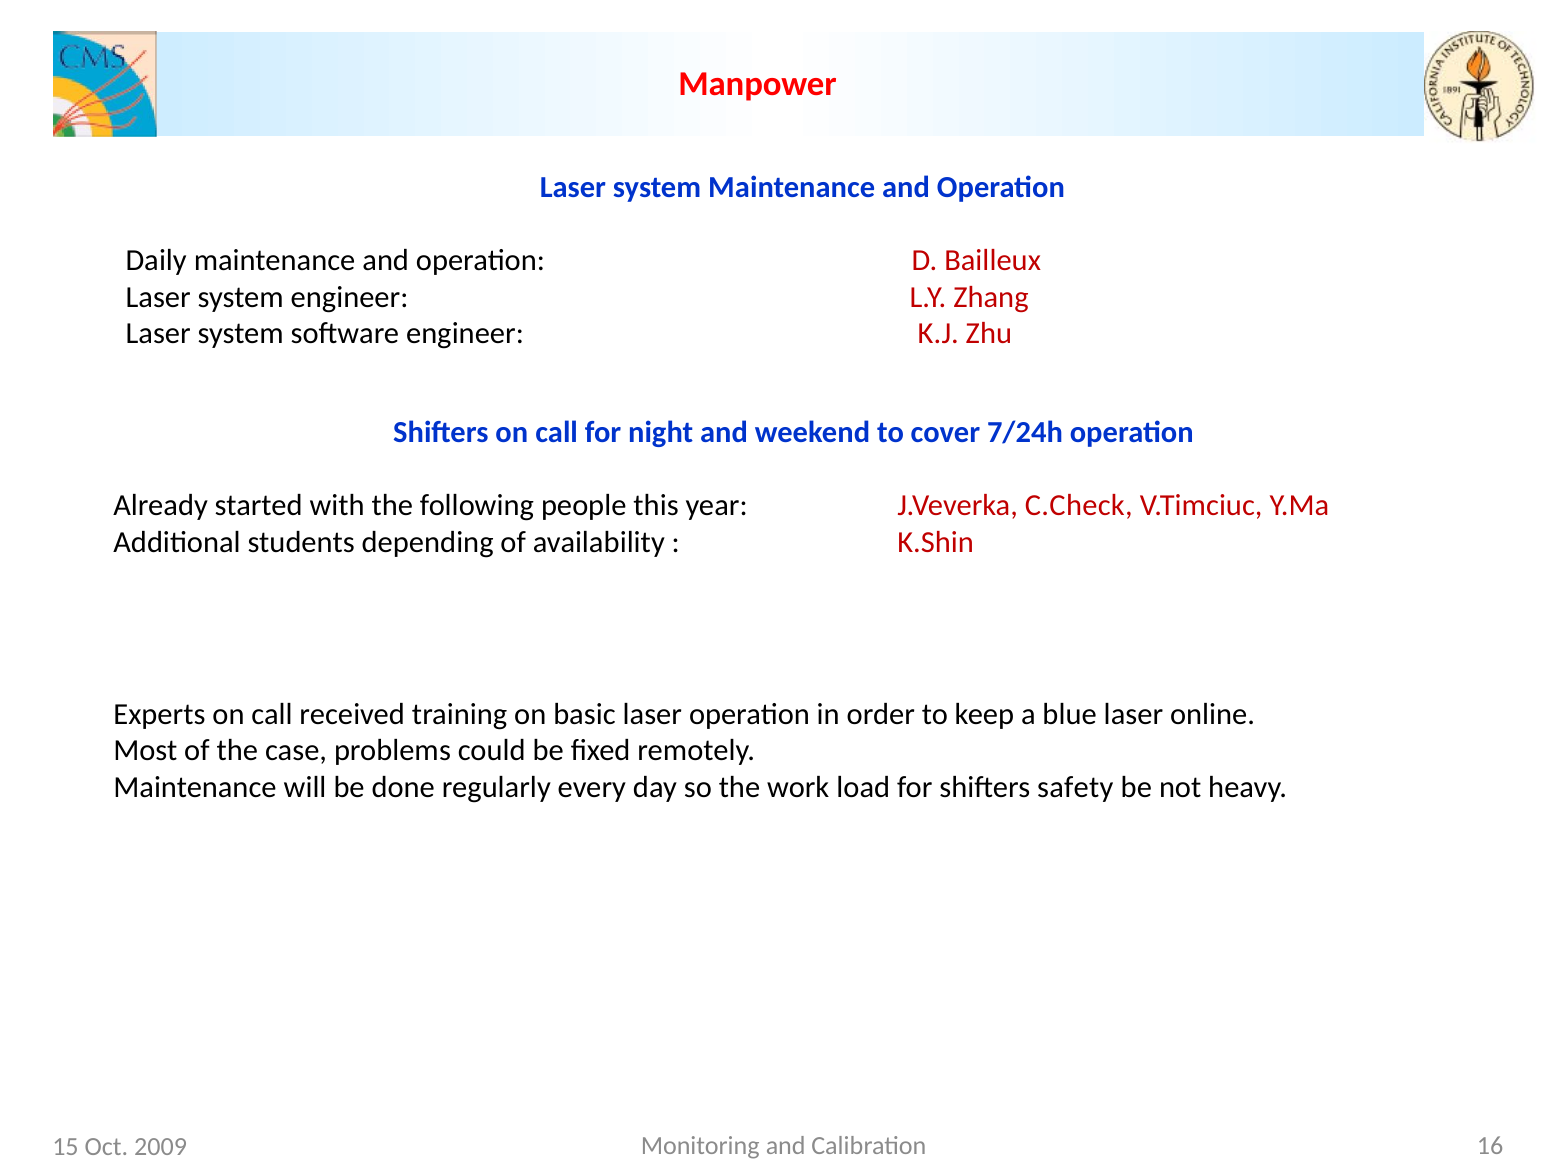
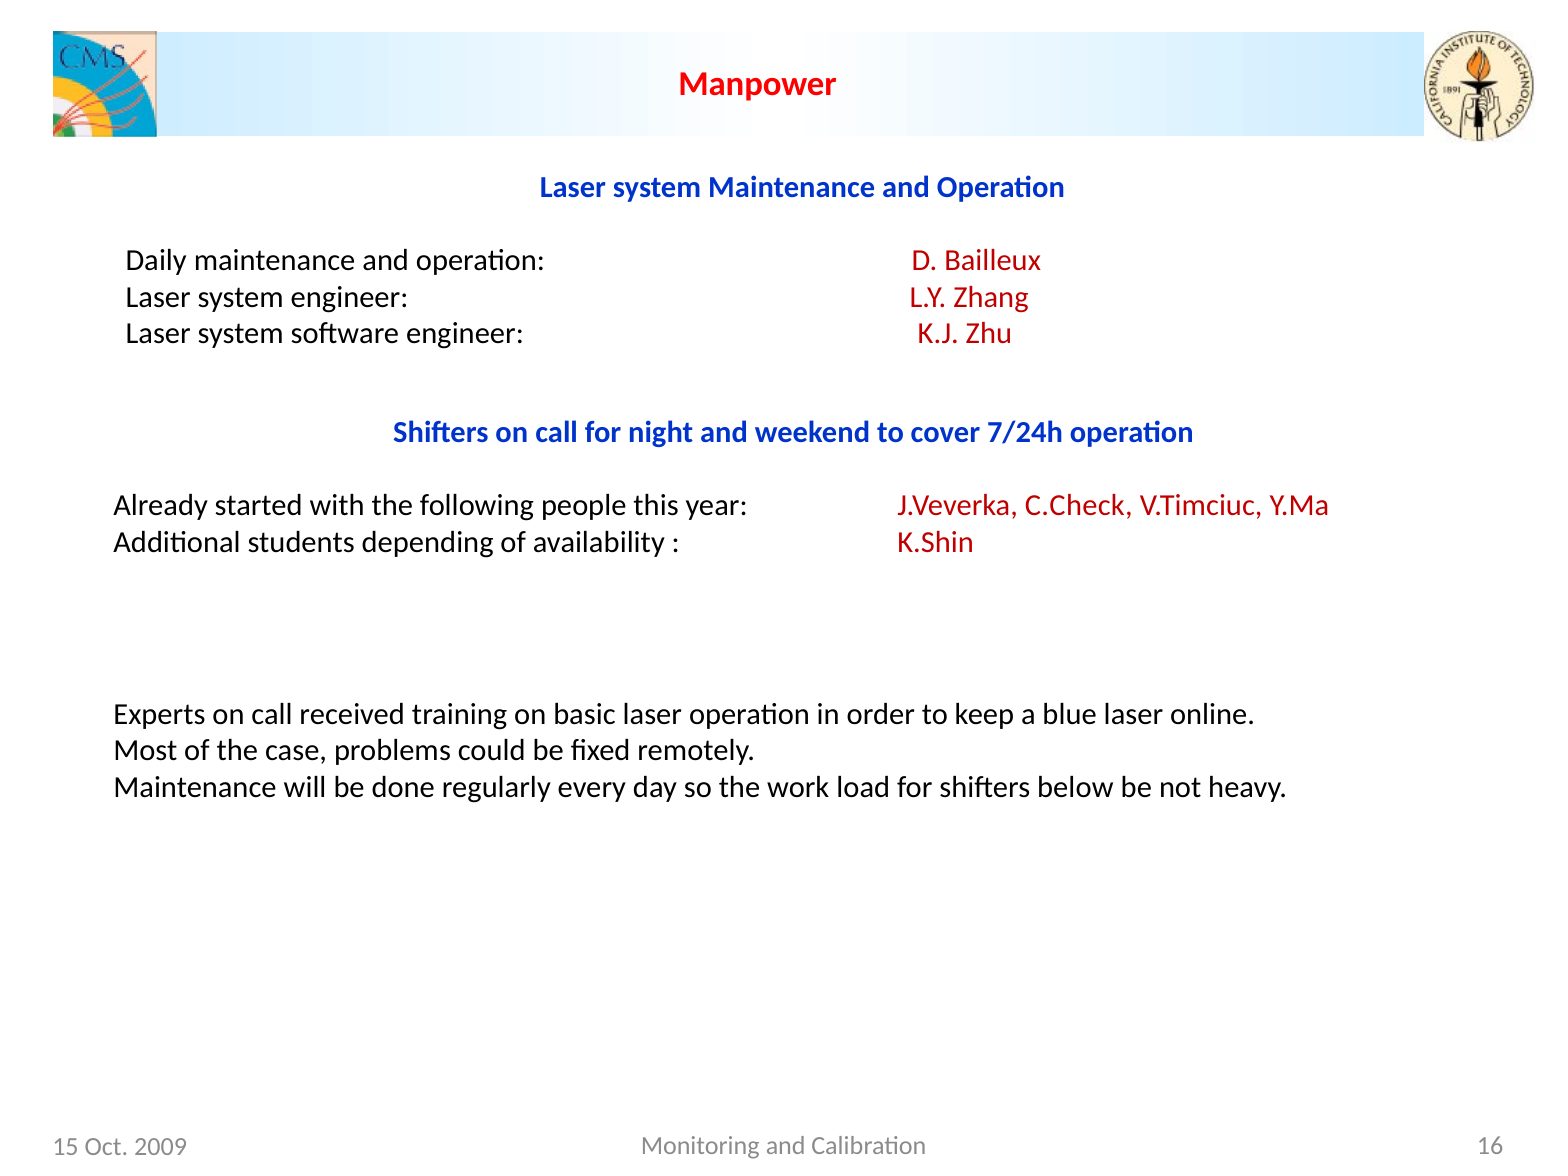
safety: safety -> below
